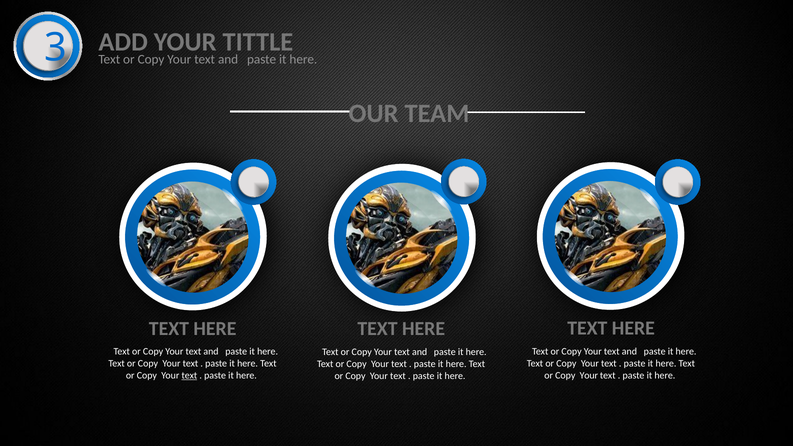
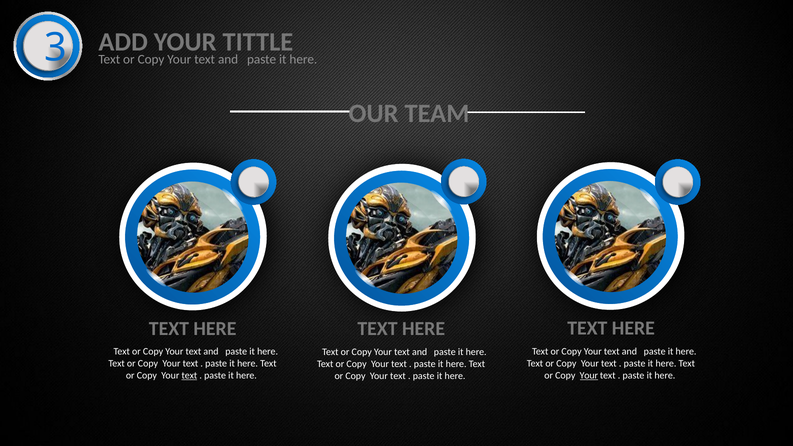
Your at (589, 375) underline: none -> present
